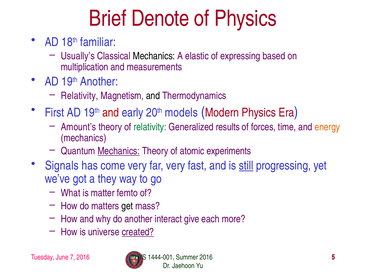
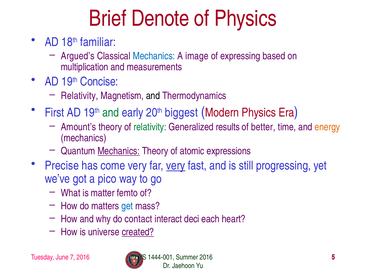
Usually’s: Usually’s -> Argued’s
Mechanics at (154, 56) colour: black -> blue
elastic: elastic -> image
19th Another: Another -> Concise
and at (111, 112) colour: red -> green
models: models -> biggest
forces: forces -> better
experiments: experiments -> expressions
Signals: Signals -> Precise
very at (176, 165) underline: none -> present
still underline: present -> none
they: they -> pico
get colour: black -> blue
do another: another -> contact
give: give -> deci
more: more -> heart
